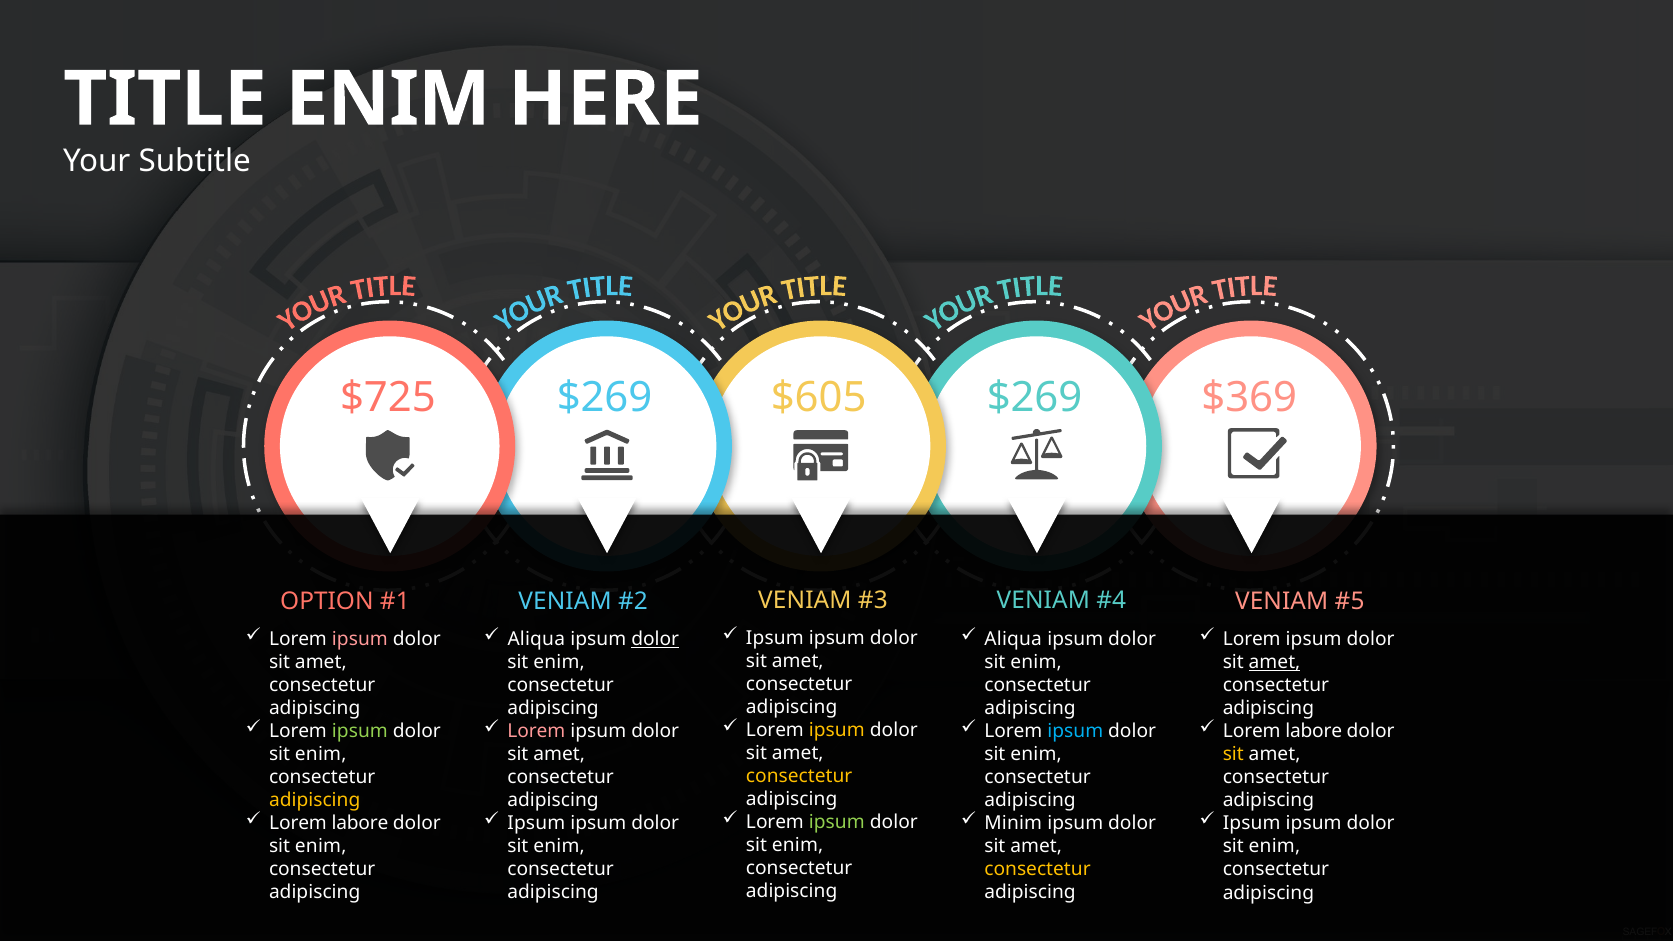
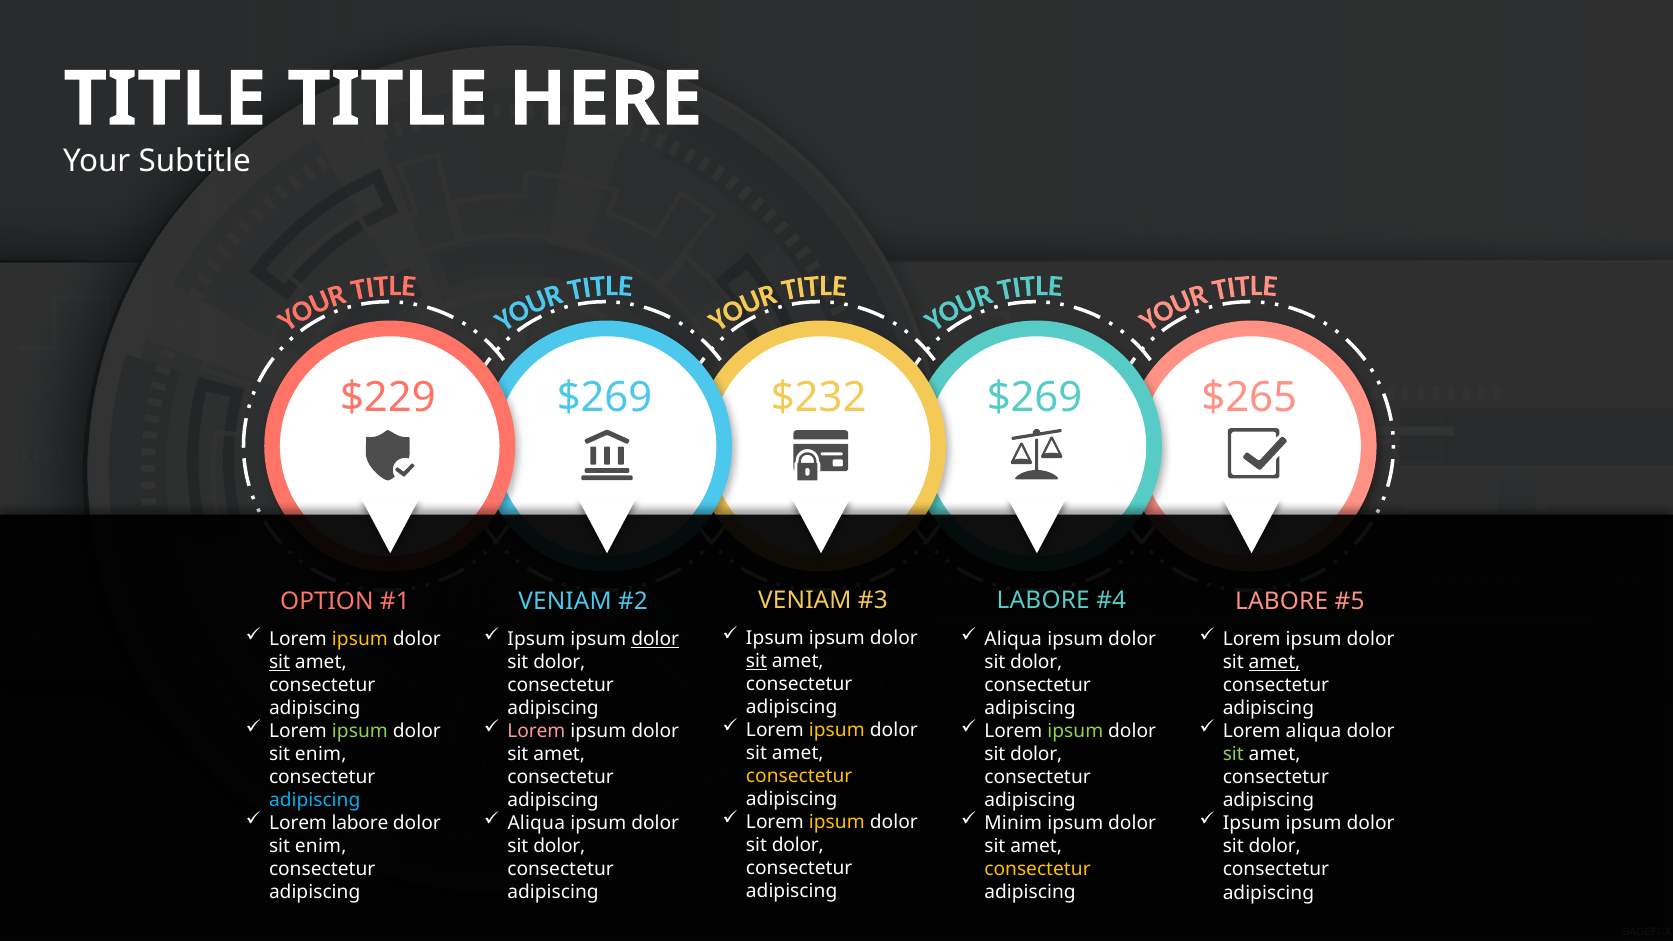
ENIM at (388, 99): ENIM -> TITLE
$725: $725 -> $229
$605: $605 -> $232
$369: $369 -> $265
VENIAM at (1043, 601): VENIAM -> LABORE
VENIAM at (1282, 602): VENIAM -> LABORE
ipsum at (360, 639) colour: pink -> yellow
Aliqua at (536, 639): Aliqua -> Ipsum
sit at (756, 661) underline: none -> present
enim at (1036, 662): enim -> dolor
sit at (280, 662) underline: none -> present
enim at (559, 662): enim -> dolor
ipsum at (1075, 731) colour: light blue -> light green
labore at (1314, 732): labore -> aliqua
enim at (1036, 754): enim -> dolor
sit at (1233, 755) colour: yellow -> light green
adipiscing at (315, 800) colour: yellow -> light blue
ipsum at (837, 822) colour: light green -> yellow
Ipsum at (536, 823): Ipsum -> Aliqua
enim at (798, 845): enim -> dolor
enim at (559, 846): enim -> dolor
enim at (1274, 847): enim -> dolor
